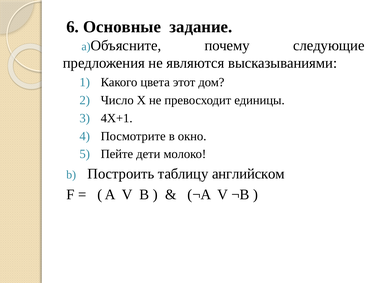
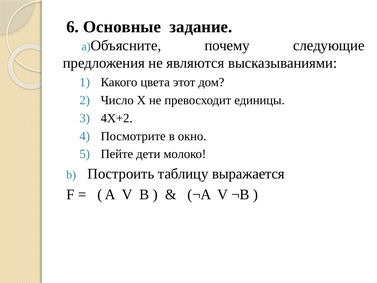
4Х+1: 4Х+1 -> 4Х+2
английском: английском -> выражается
